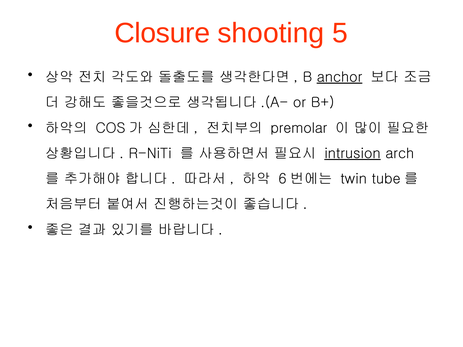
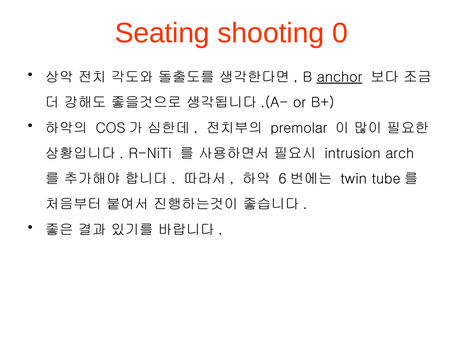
Closure: Closure -> Seating
5: 5 -> 0
intrusion underline: present -> none
